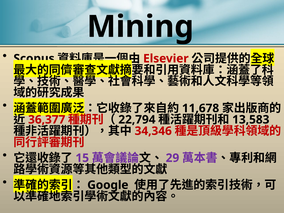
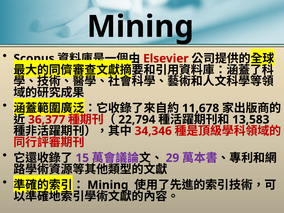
Google at (108, 185): Google -> Mining
